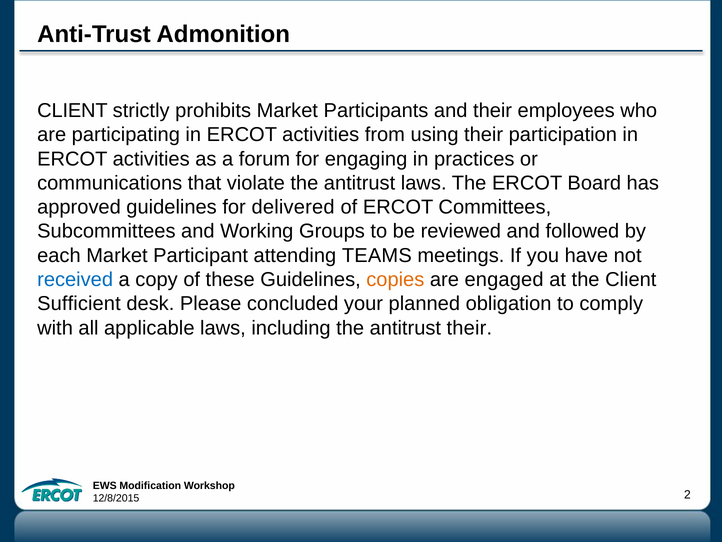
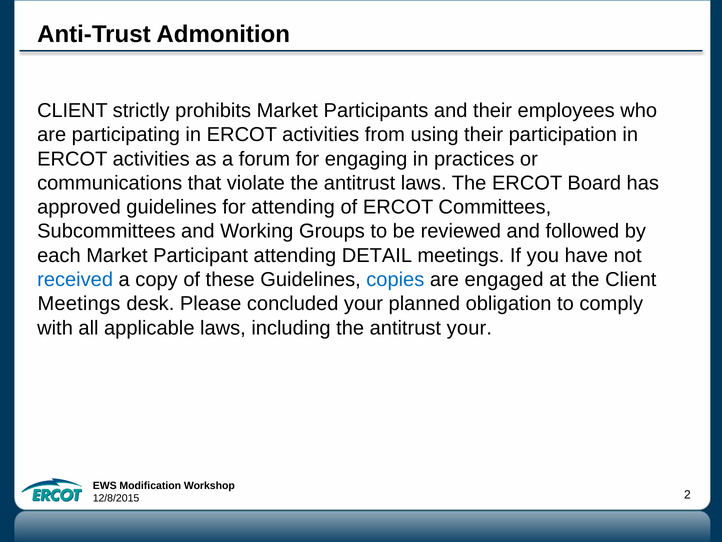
for delivered: delivered -> attending
TEAMS: TEAMS -> DETAIL
copies colour: orange -> blue
Sufficient at (79, 303): Sufficient -> Meetings
antitrust their: their -> your
